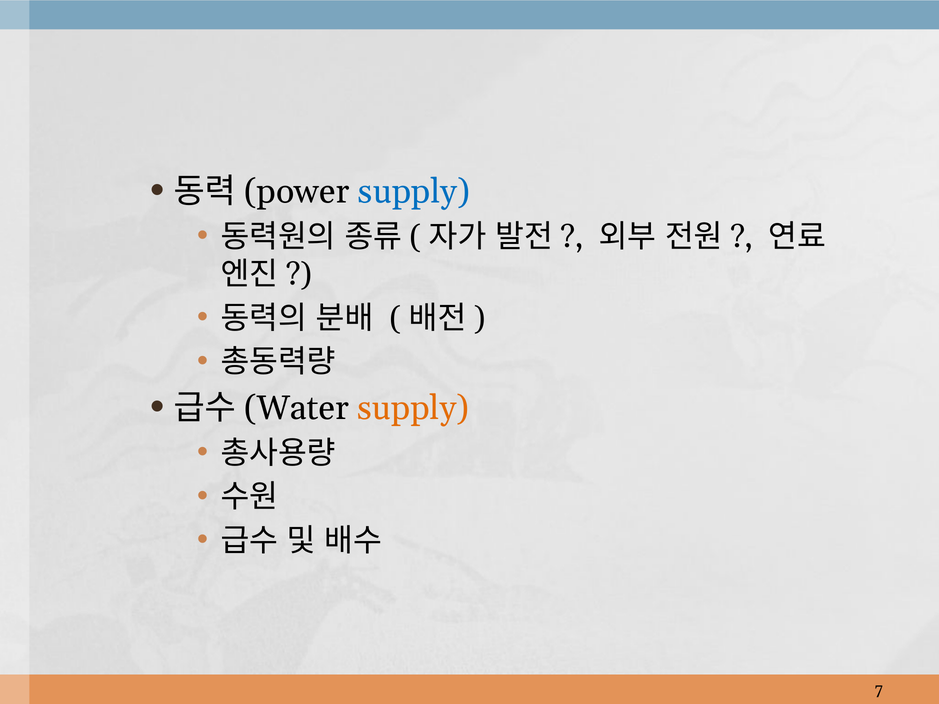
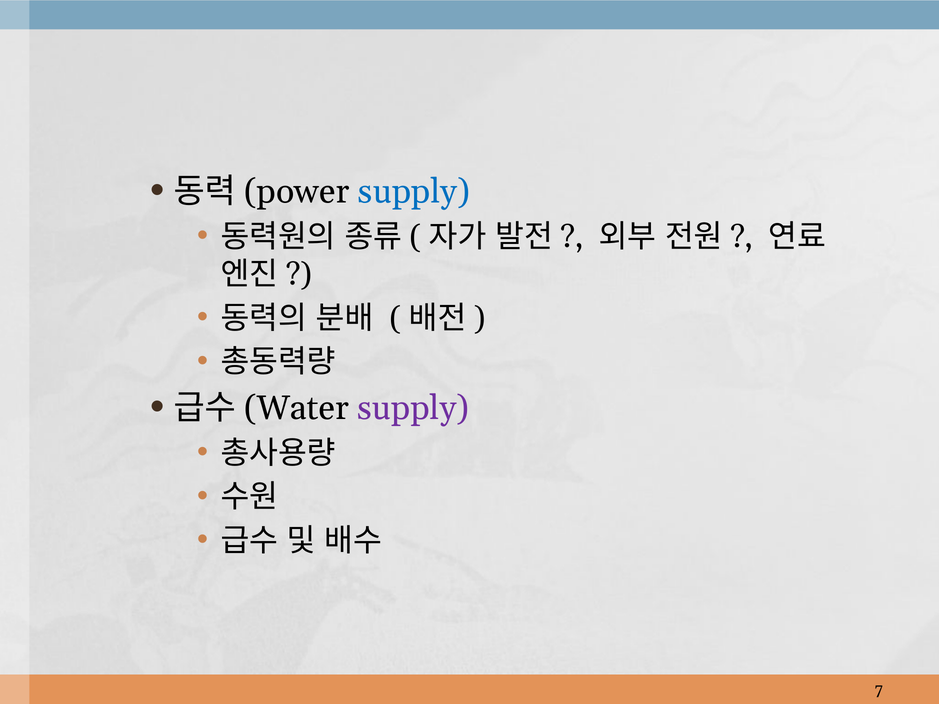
supply at (413, 408) colour: orange -> purple
